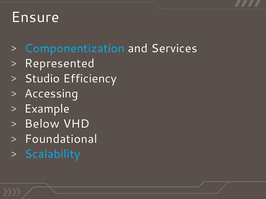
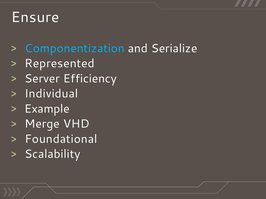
Services: Services -> Serialize
Studio: Studio -> Server
Accessing: Accessing -> Individual
Below: Below -> Merge
Scalability colour: light blue -> white
